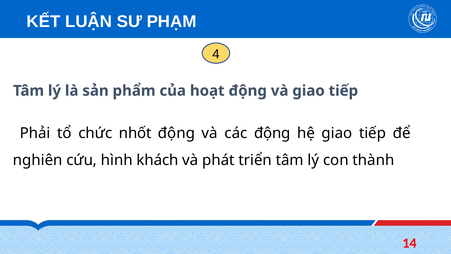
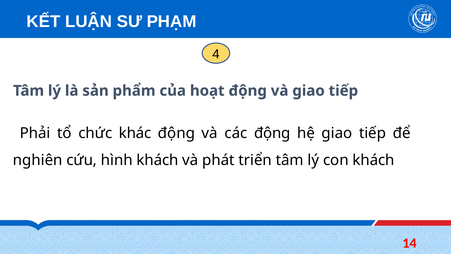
nhốt: nhốt -> khác
con thành: thành -> khách
